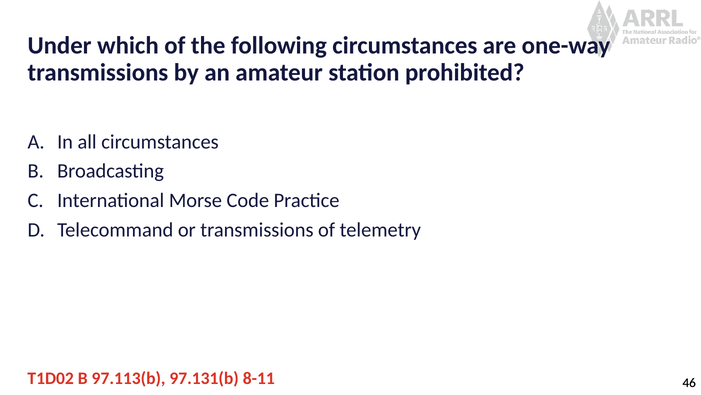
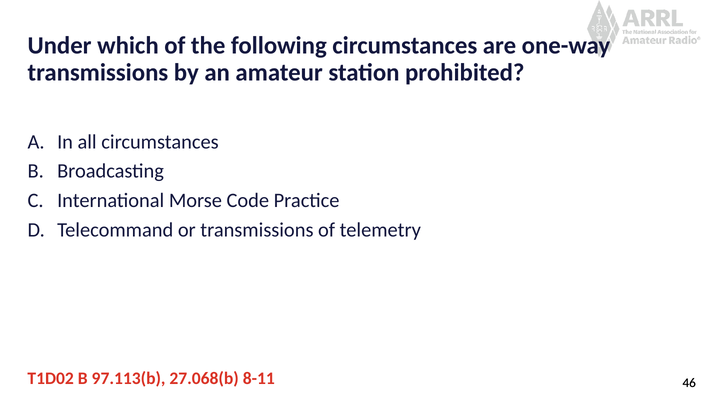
97.131(b: 97.131(b -> 27.068(b
